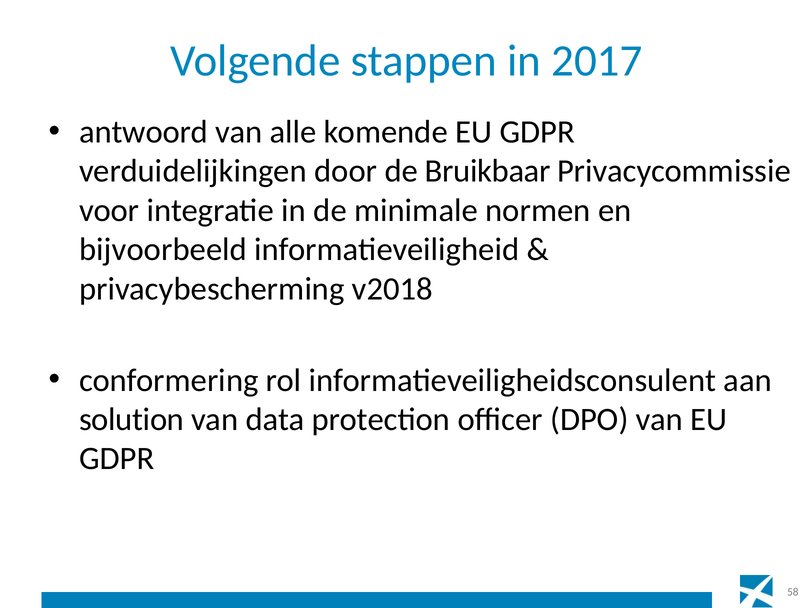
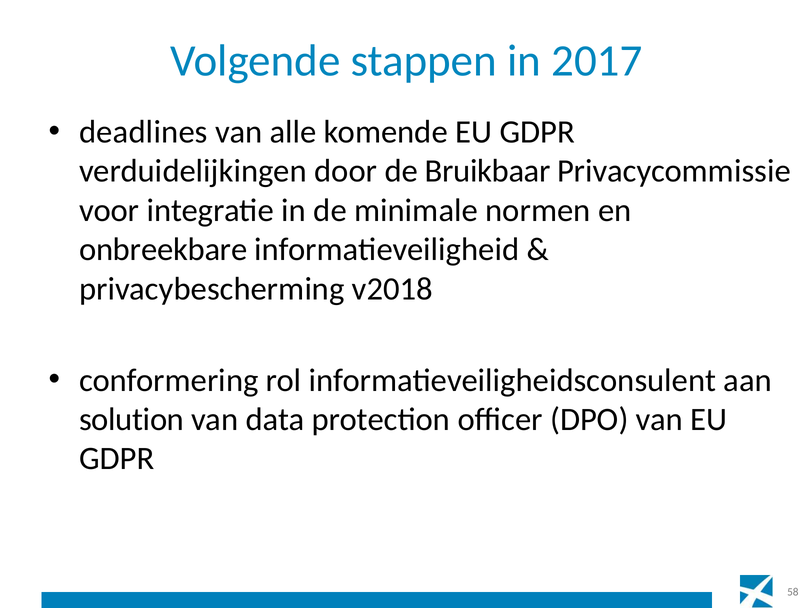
antwoord: antwoord -> deadlines
bijvoorbeeld: bijvoorbeeld -> onbreekbare
